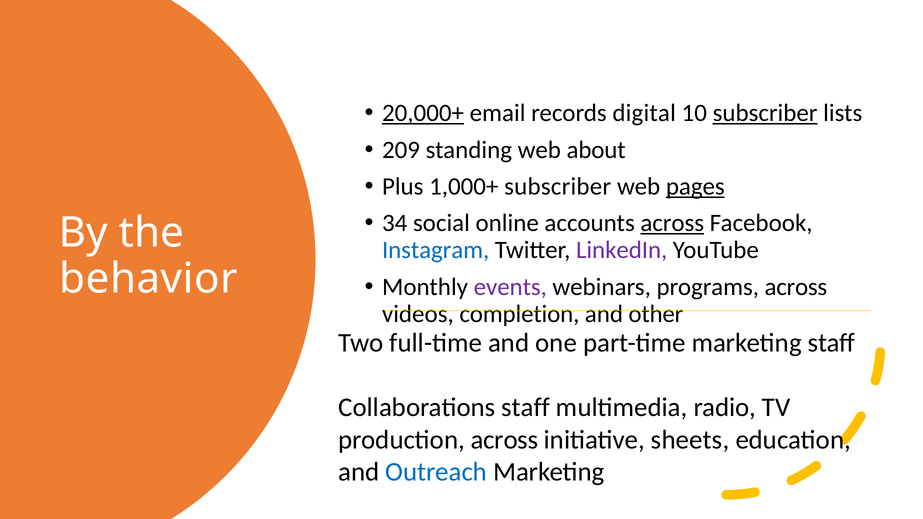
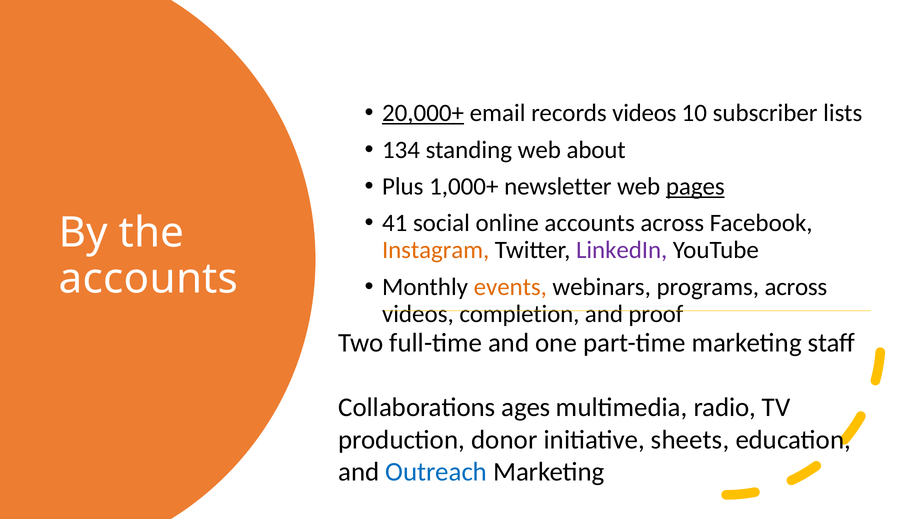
records digital: digital -> videos
subscriber at (765, 113) underline: present -> none
209: 209 -> 134
1,000+ subscriber: subscriber -> newsletter
34: 34 -> 41
across at (672, 223) underline: present -> none
Instagram colour: blue -> orange
behavior at (148, 279): behavior -> accounts
events colour: purple -> orange
other: other -> proof
Collaborations staff: staff -> ages
production across: across -> donor
